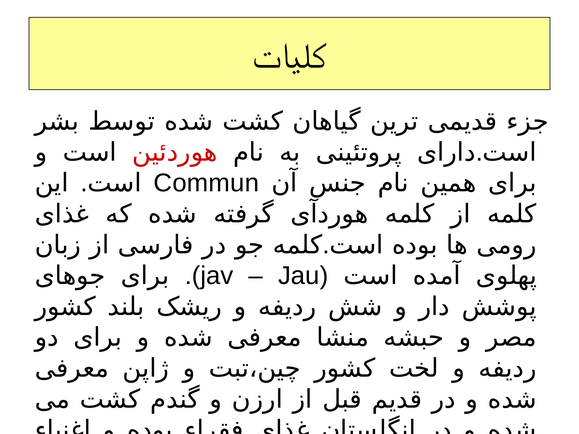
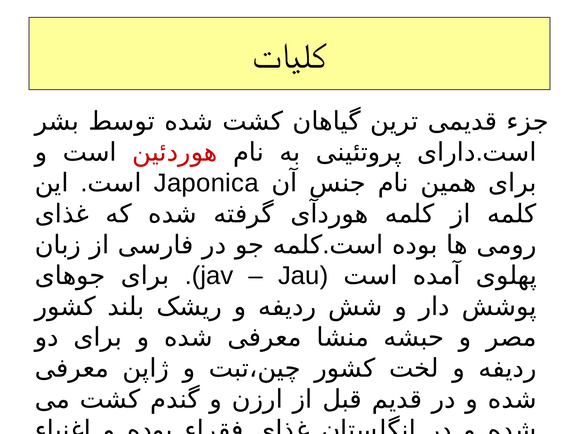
Commun: Commun -> Japonica
